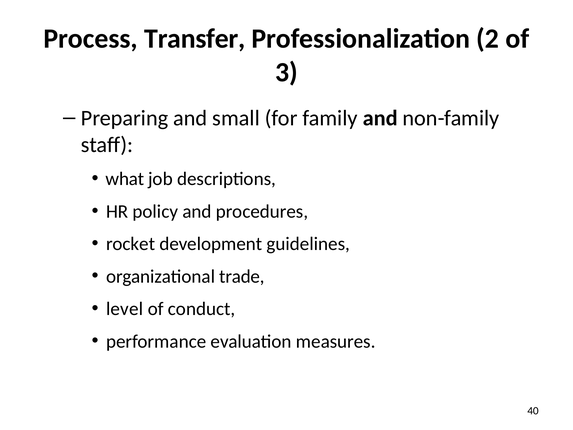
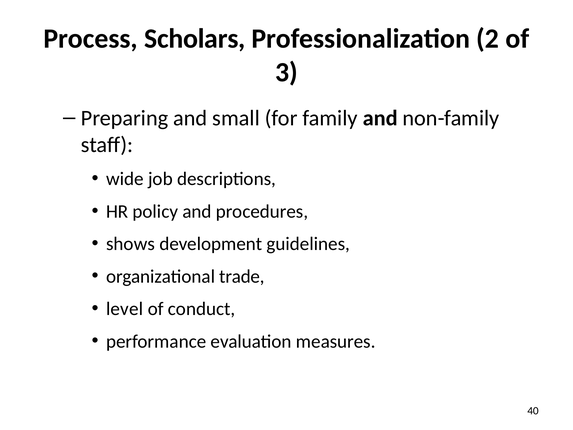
Transfer: Transfer -> Scholars
what: what -> wide
rocket: rocket -> shows
